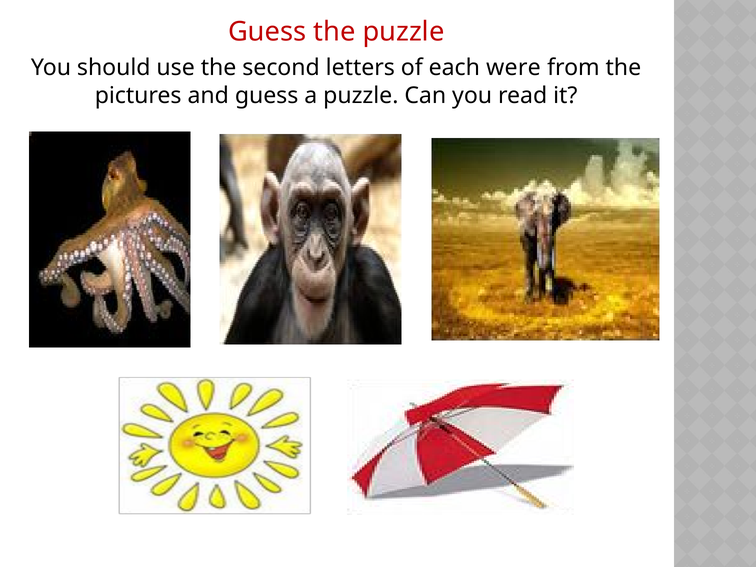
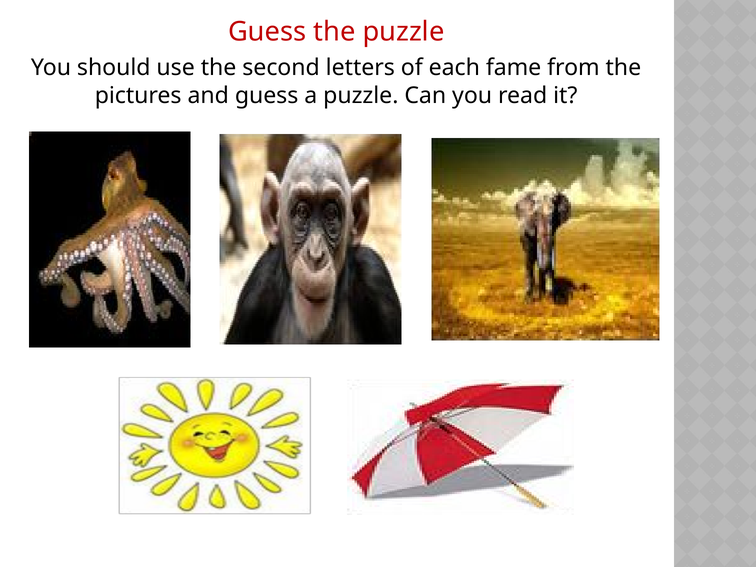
were: were -> fame
